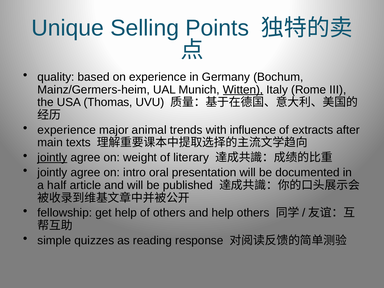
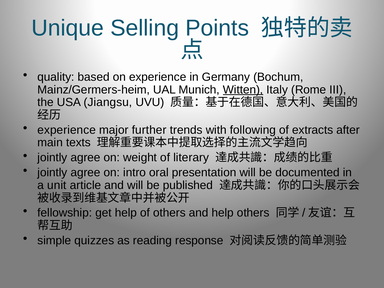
Thomas: Thomas -> Jiangsu
animal: animal -> further
influence: influence -> following
jointly at (52, 158) underline: present -> none
half: half -> unit
